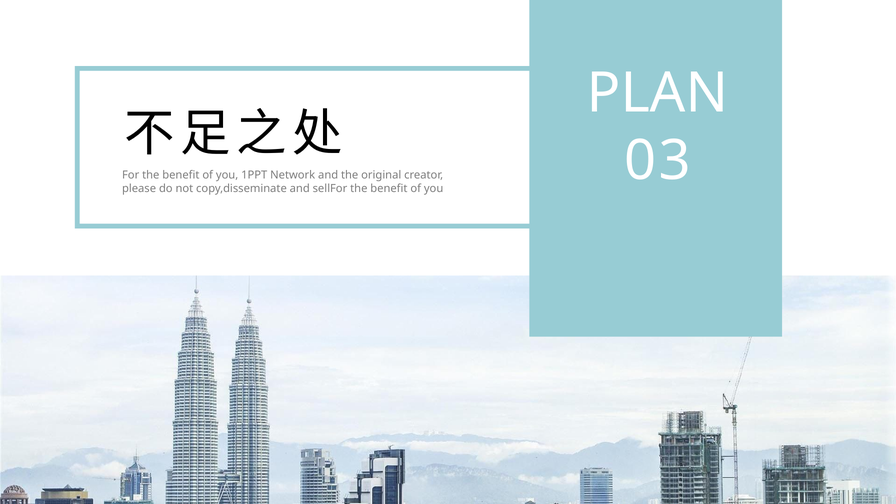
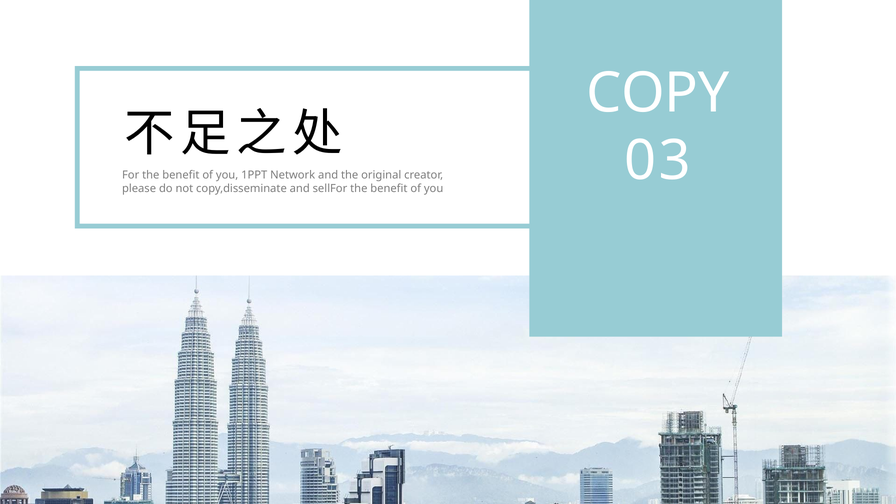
PLAN: PLAN -> COPY
